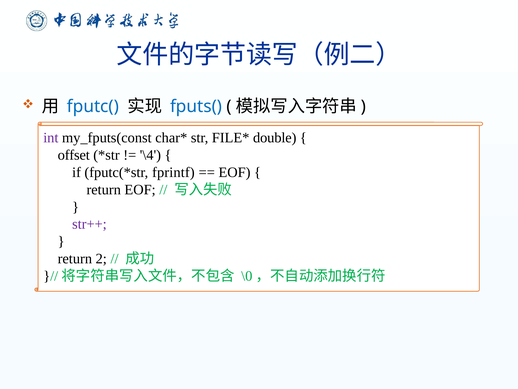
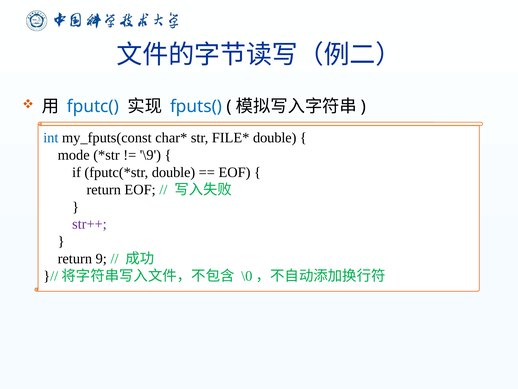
int colour: purple -> blue
offset: offset -> mode
\4: \4 -> \9
fprintf at (173, 172): fprintf -> double
2: 2 -> 9
